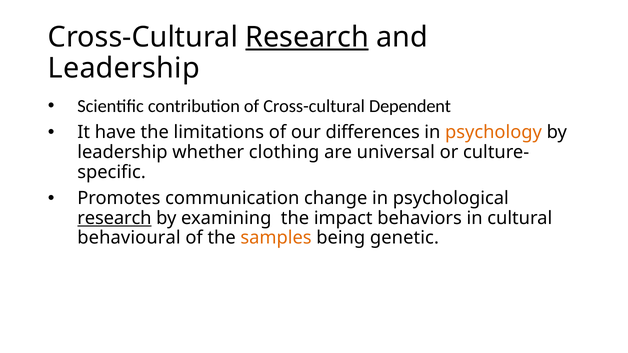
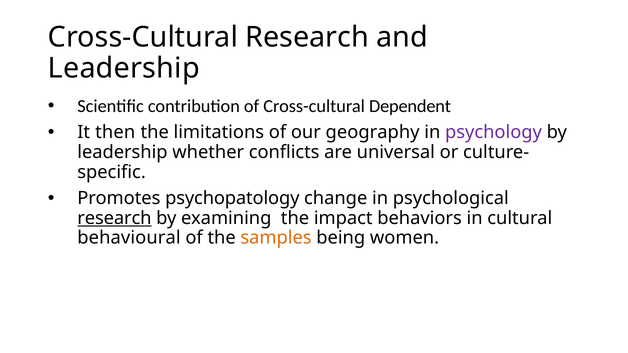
Research at (307, 37) underline: present -> none
have: have -> then
differences: differences -> geography
psychology colour: orange -> purple
clothing: clothing -> conflicts
communication: communication -> psychopatology
genetic: genetic -> women
